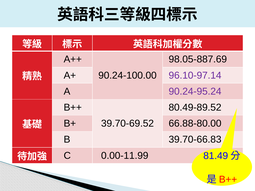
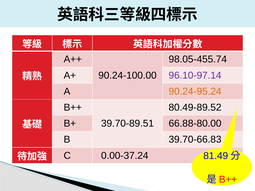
98.05-887.69: 98.05-887.69 -> 98.05-455.74
90.24-95.24 colour: purple -> orange
39.70-69.52: 39.70-69.52 -> 39.70-89.51
0.00-11.99: 0.00-11.99 -> 0.00-37.24
